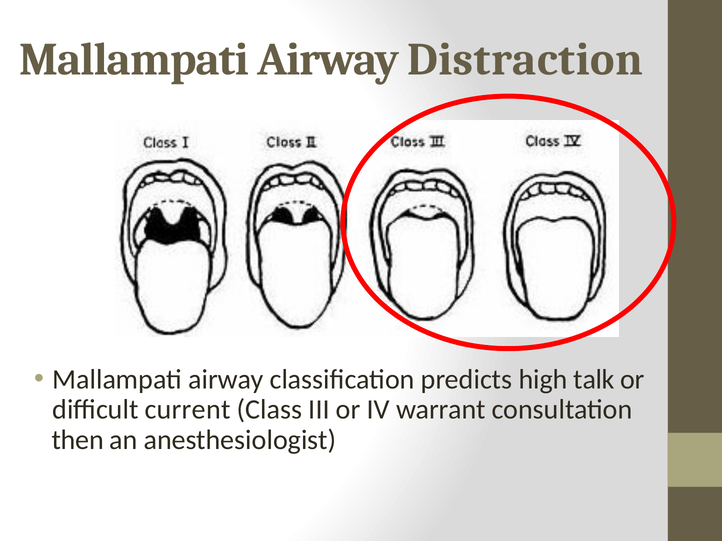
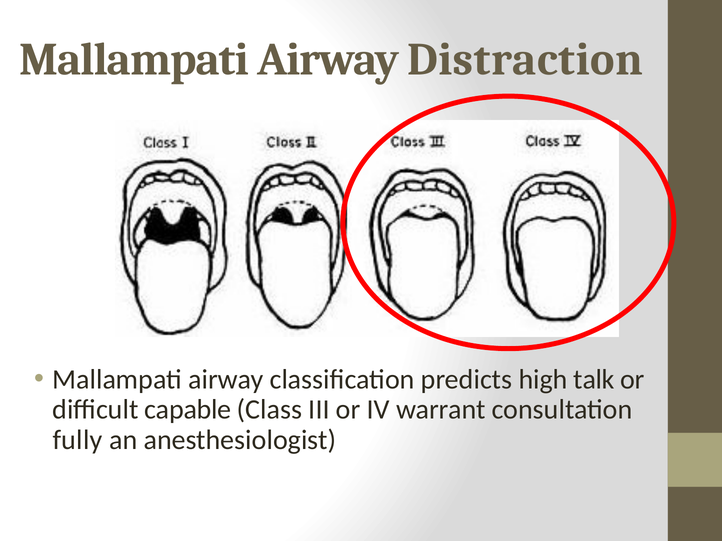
current: current -> capable
then: then -> fully
